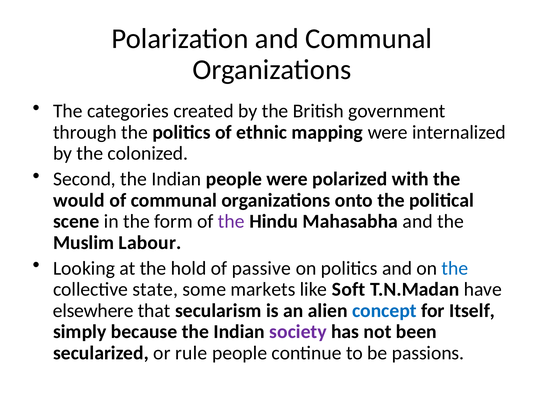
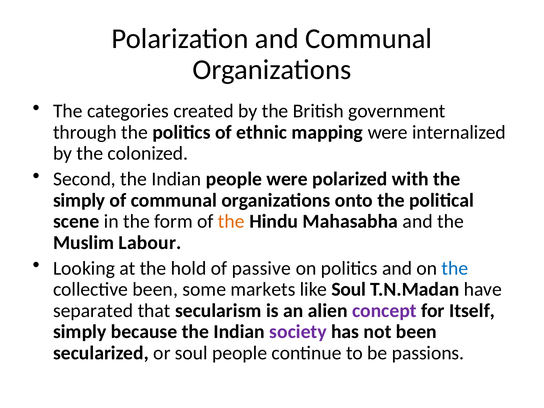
would at (79, 200): would -> simply
the at (231, 221) colour: purple -> orange
collective state: state -> been
like Soft: Soft -> Soul
elsewhere: elsewhere -> separated
concept colour: blue -> purple
or rule: rule -> soul
